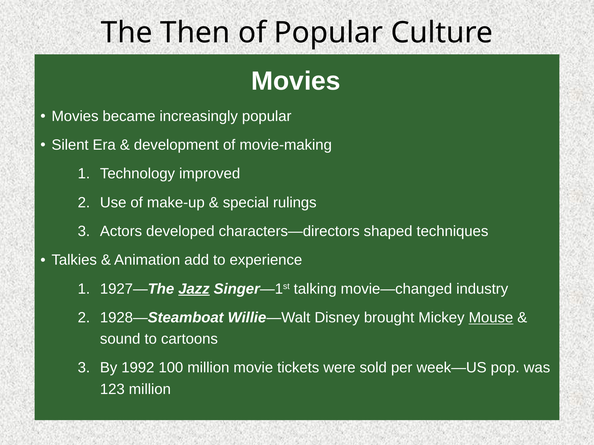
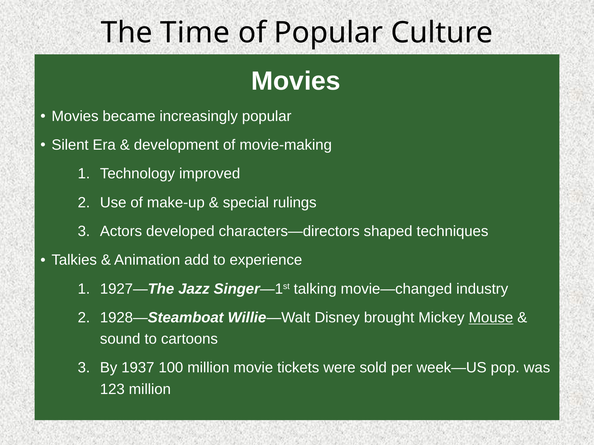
Then: Then -> Time
Jazz underline: present -> none
1992: 1992 -> 1937
